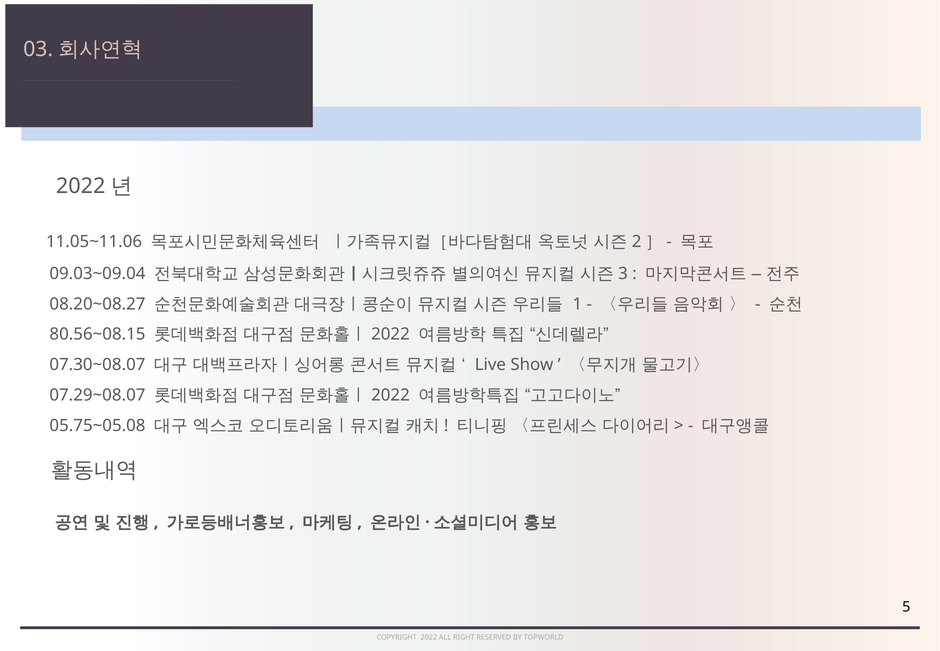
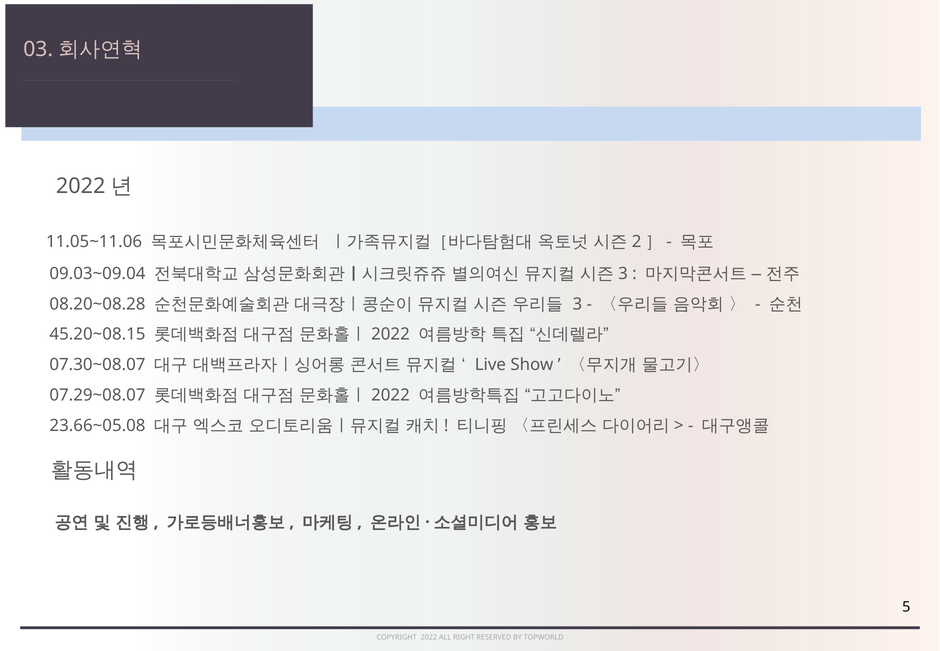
08.20~08.27: 08.20~08.27 -> 08.20~08.28
1 at (577, 304): 1 -> 3
80.56~08.15: 80.56~08.15 -> 45.20~08.15
05.75~05.08: 05.75~05.08 -> 23.66~05.08
